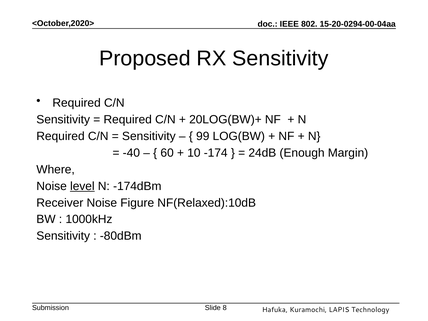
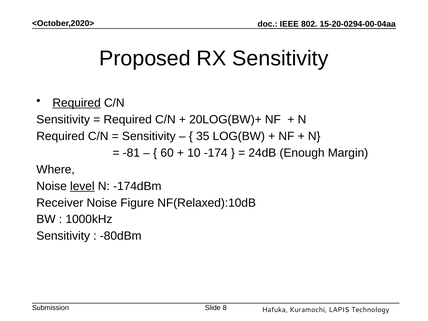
Required at (77, 103) underline: none -> present
99: 99 -> 35
-40: -40 -> -81
